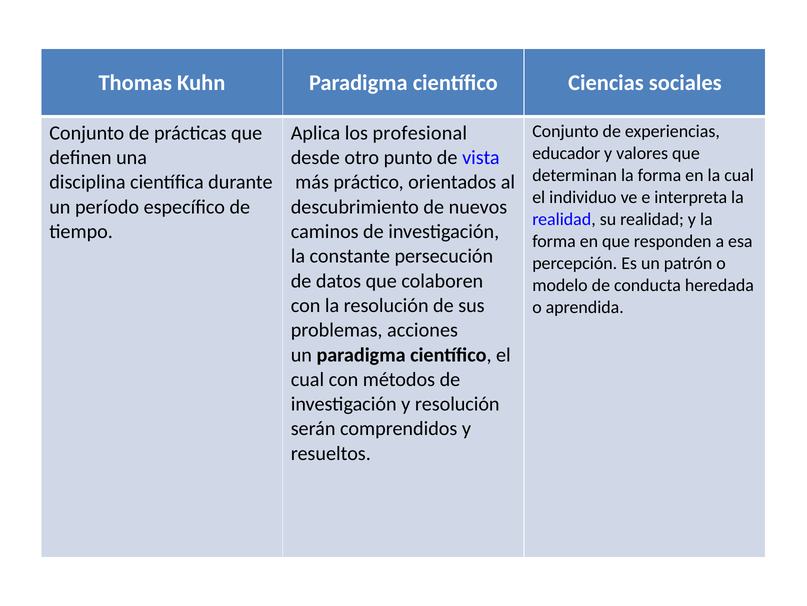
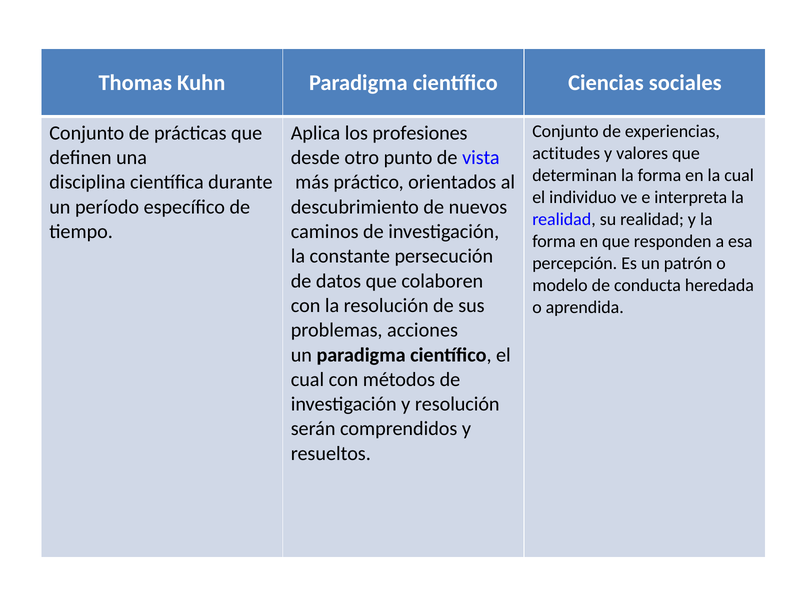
profesional: profesional -> profesiones
educador: educador -> actitudes
